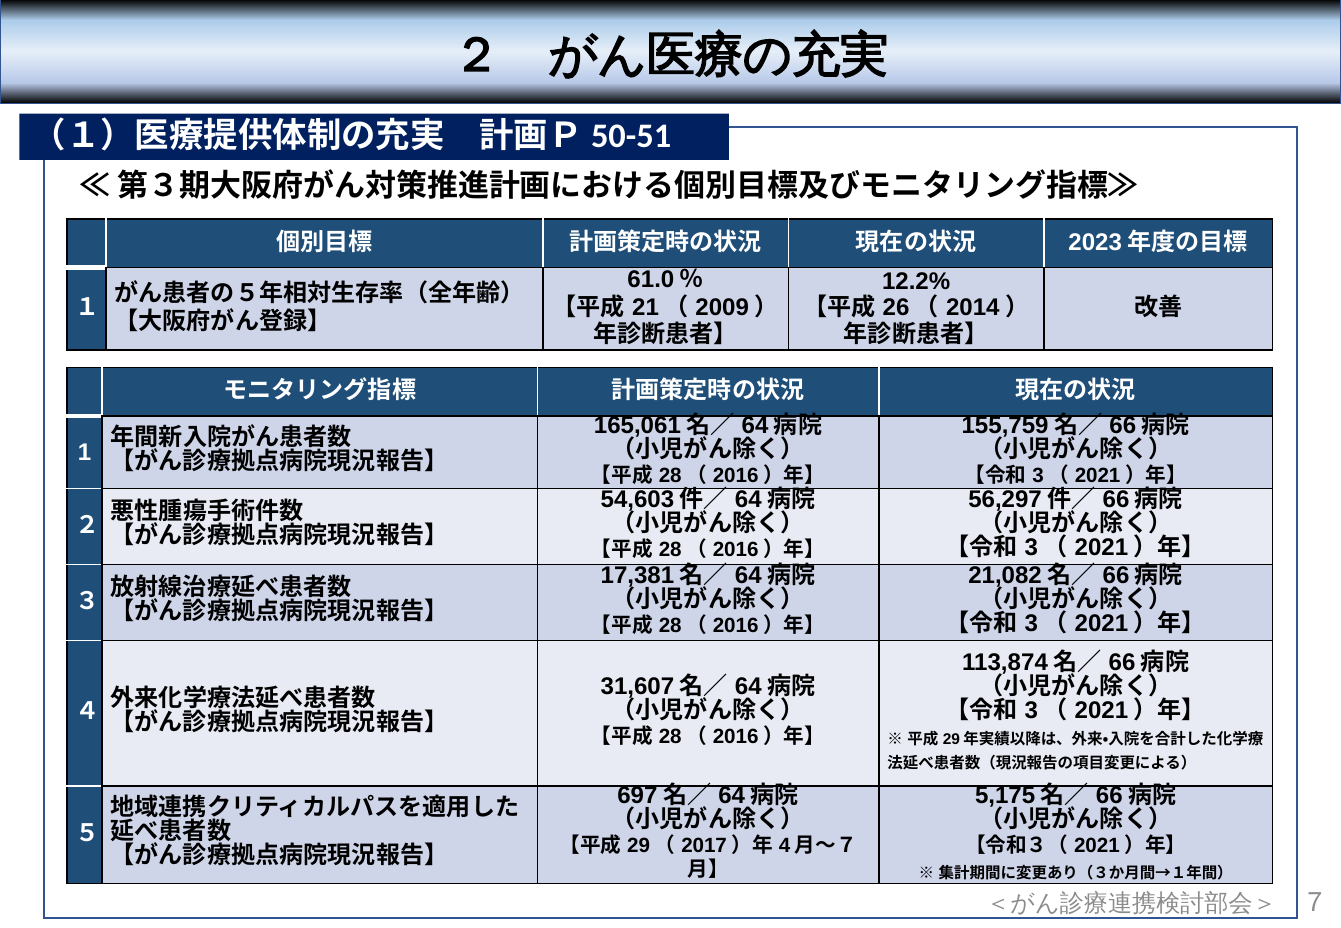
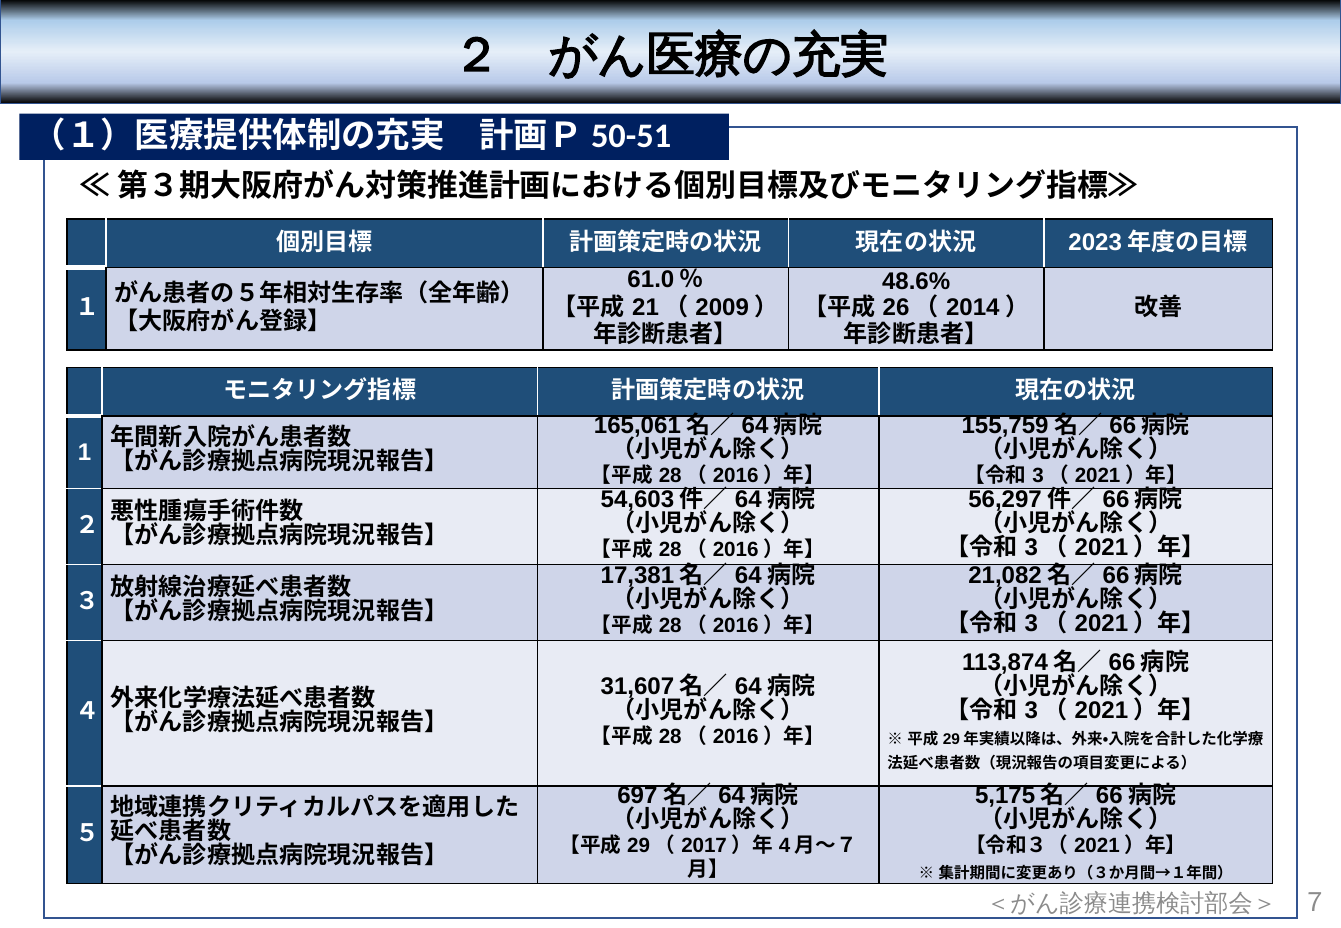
12.2%: 12.2% -> 48.6%
